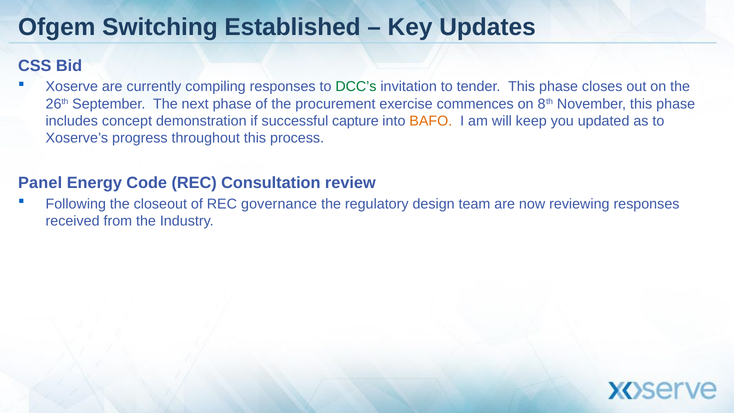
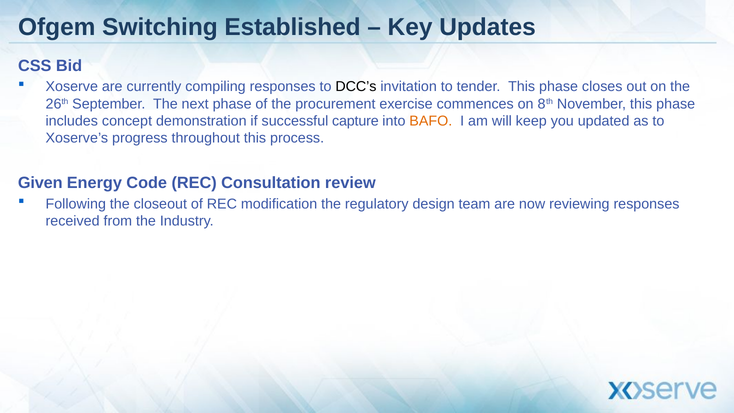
DCC’s colour: green -> black
Panel: Panel -> Given
governance: governance -> modification
